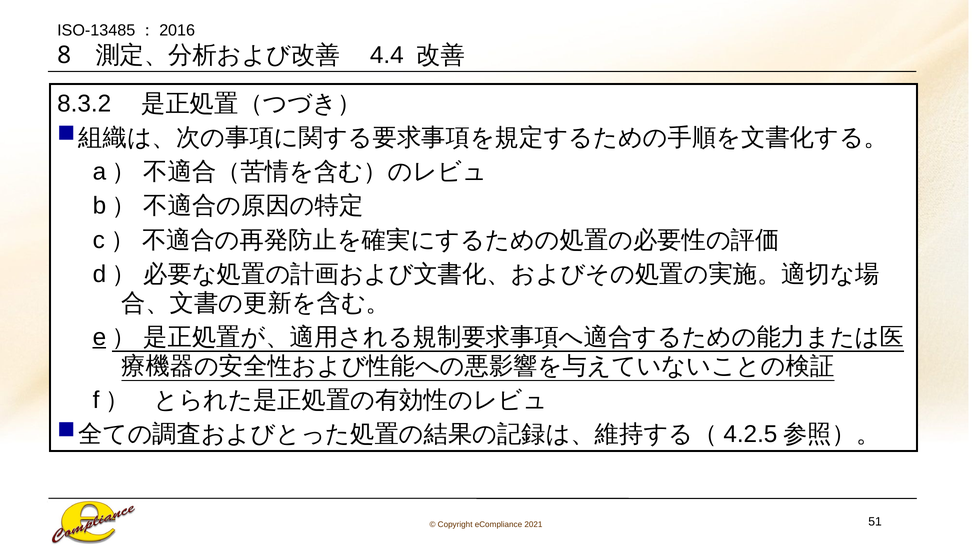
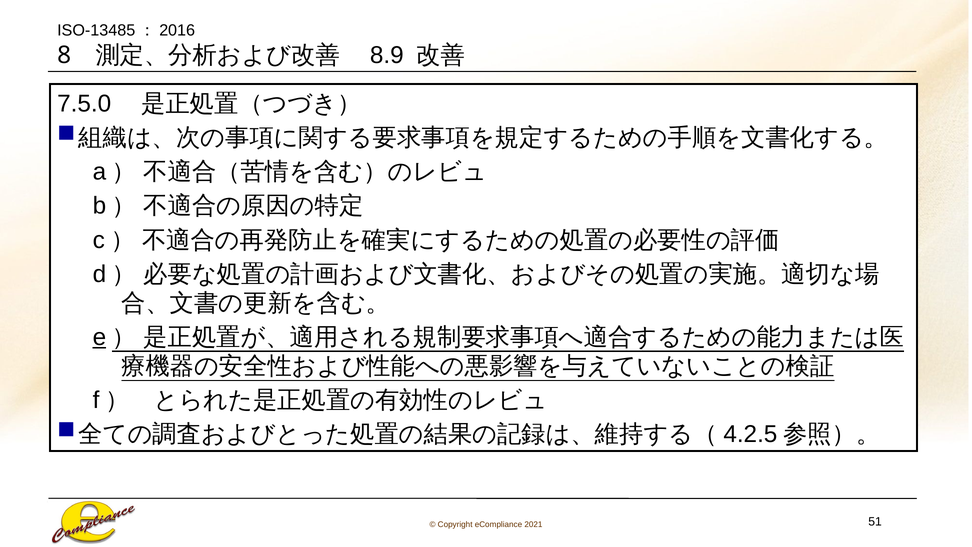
4.4: 4.4 -> 8.9
8.3.2: 8.3.2 -> 7.5.0
